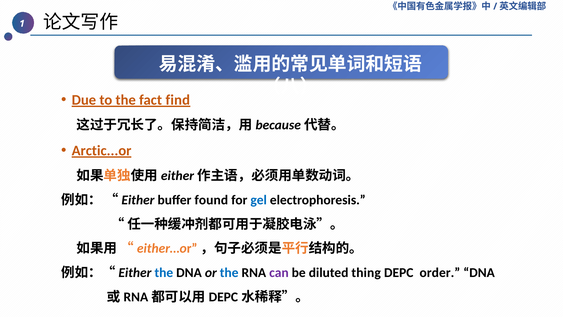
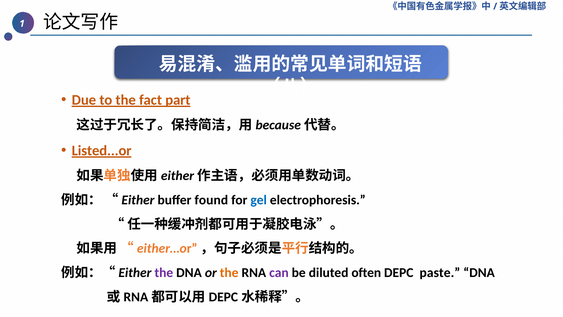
find: find -> part
Arctic...or: Arctic...or -> Listed...or
the at (164, 273) colour: blue -> purple
the at (229, 273) colour: blue -> orange
thing: thing -> often
order: order -> paste
